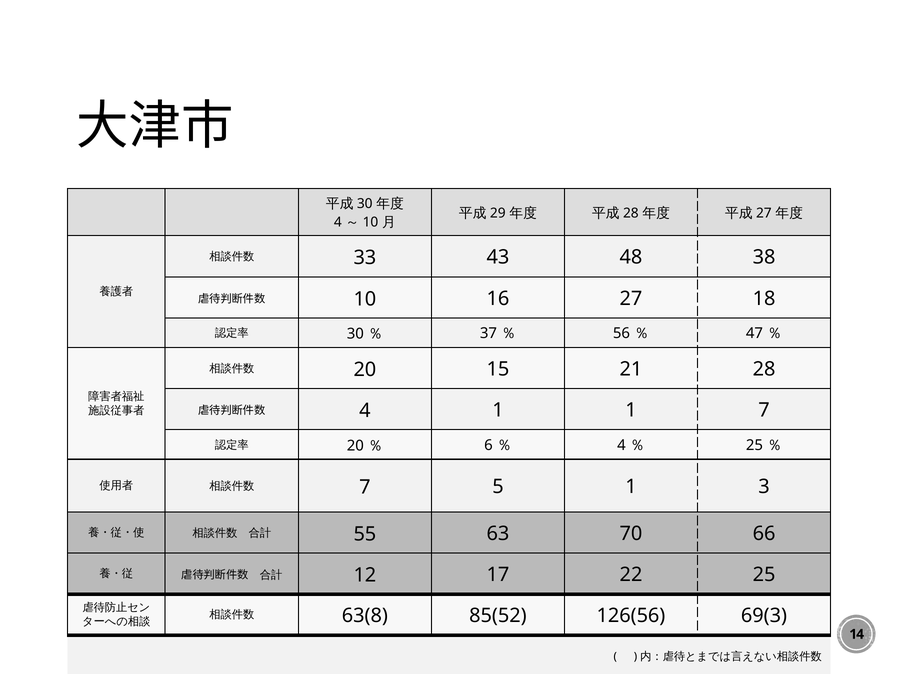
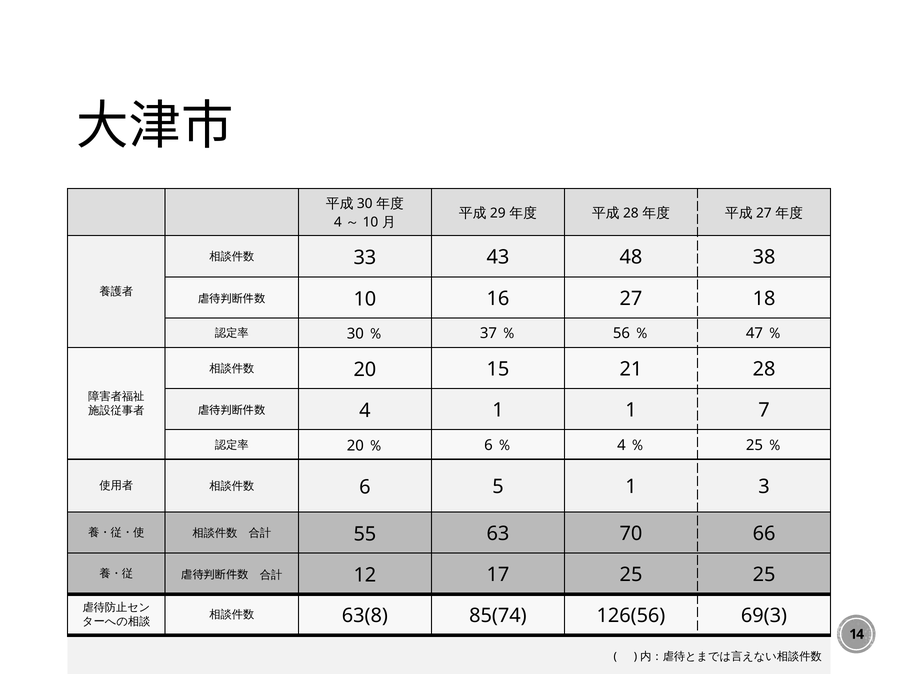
7 at (365, 487): 7 -> 6
17 22: 22 -> 25
85(52: 85(52 -> 85(74
